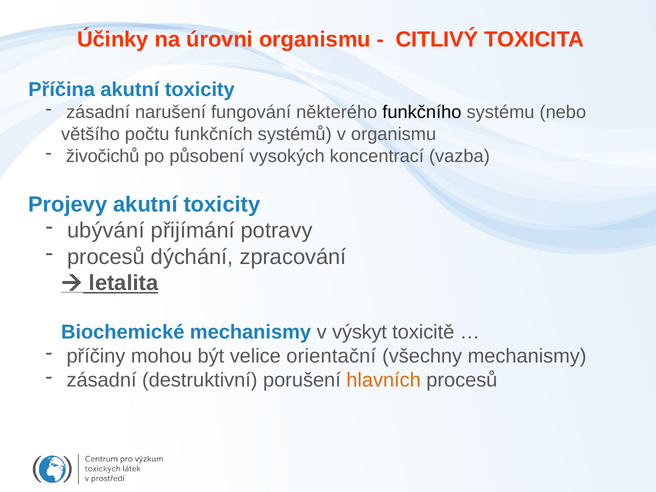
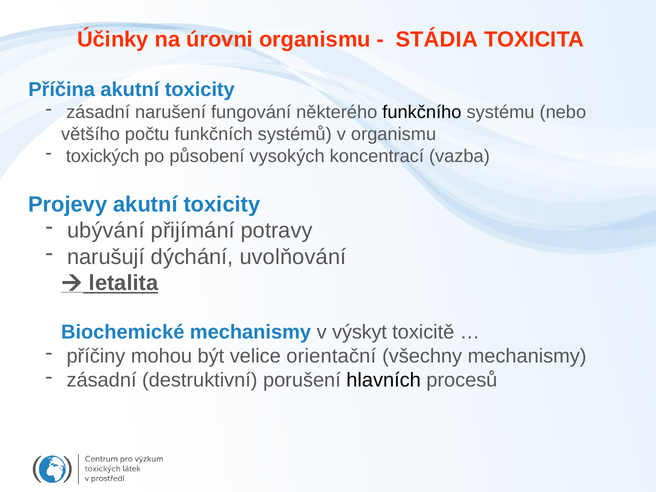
CITLIVÝ: CITLIVÝ -> STÁDIA
živočichů: živočichů -> toxických
procesů at (106, 257): procesů -> narušují
zpracování: zpracování -> uvolňování
hlavních colour: orange -> black
